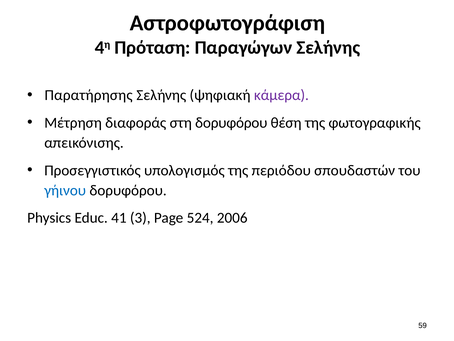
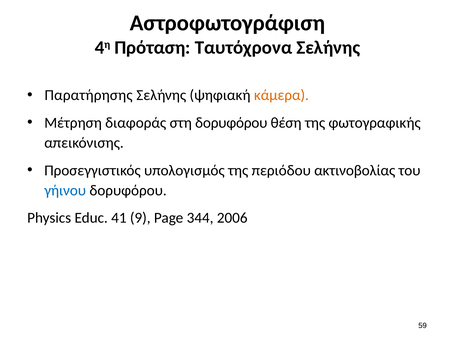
Παραγώγων: Παραγώγων -> Ταυτόχρονα
κάμερα colour: purple -> orange
σπουδαστών: σπουδαστών -> ακτινοβολίας
3: 3 -> 9
524: 524 -> 344
